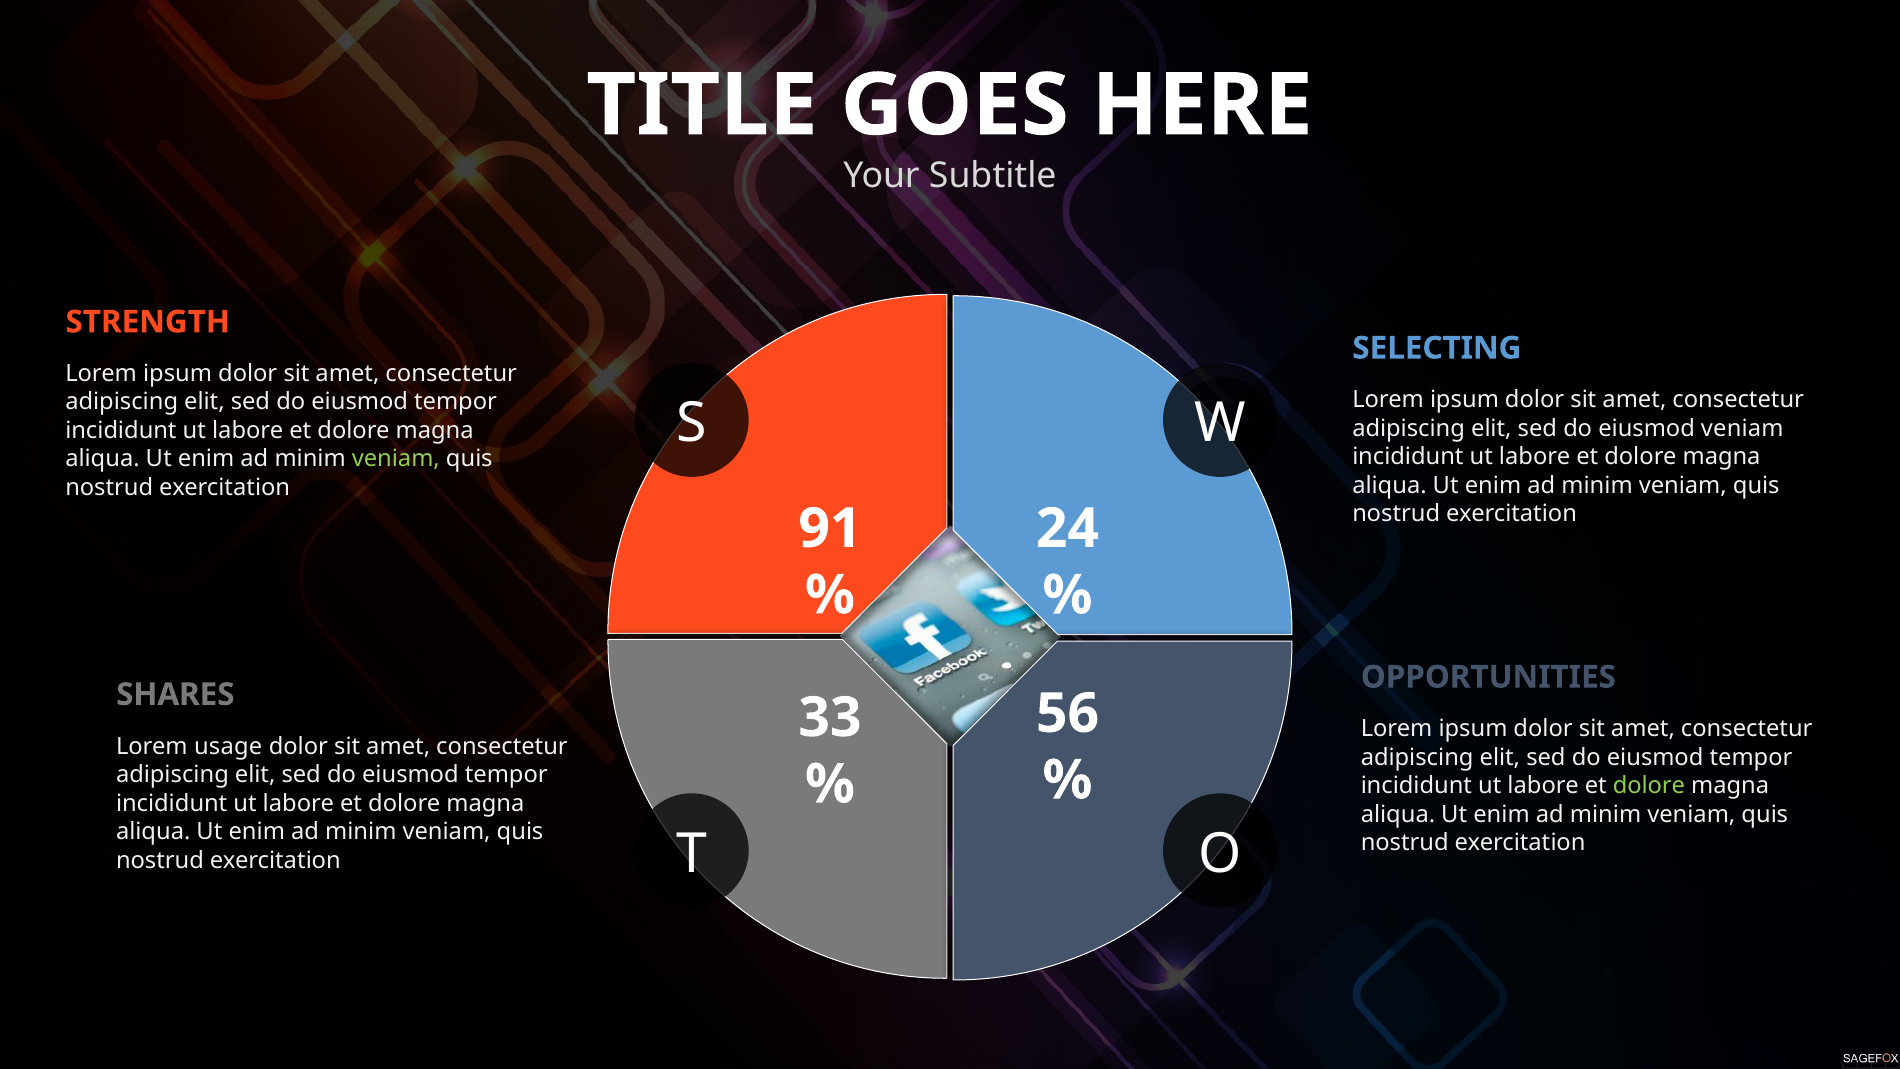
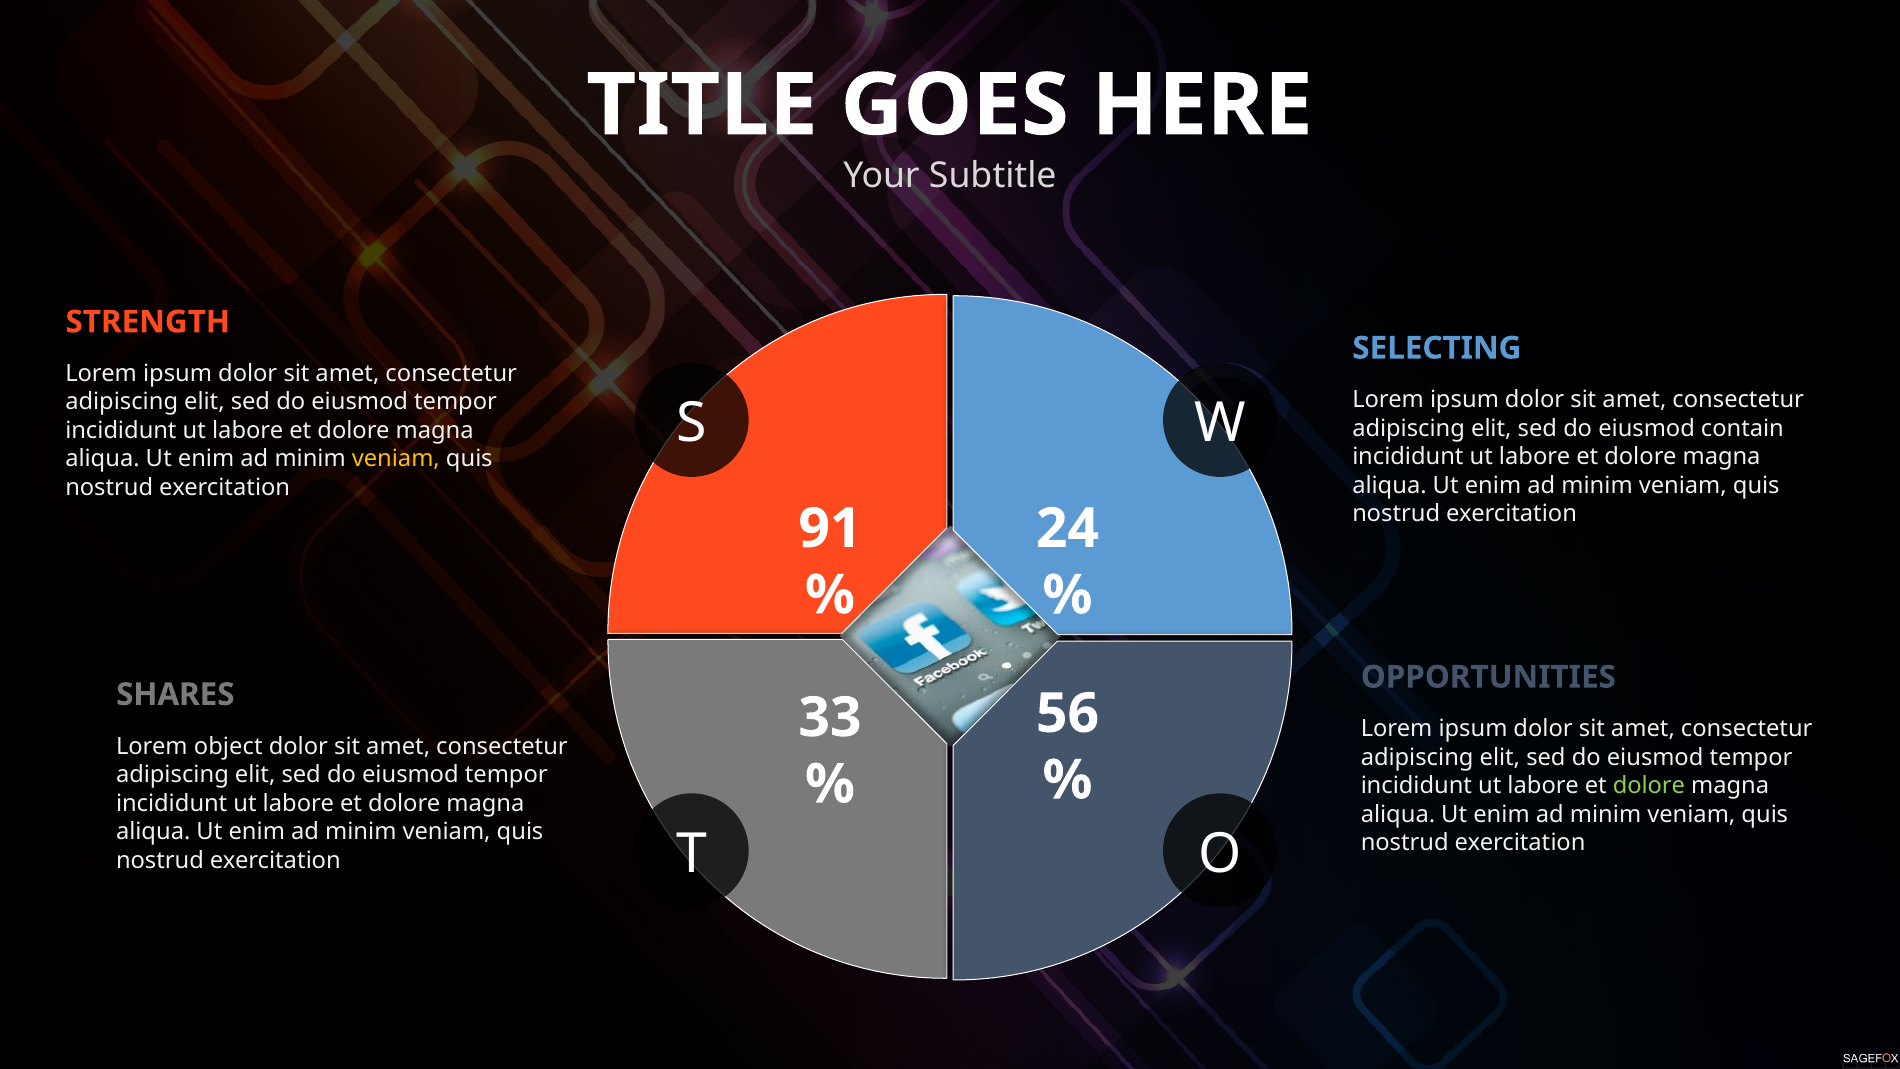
eiusmod veniam: veniam -> contain
veniam at (396, 459) colour: light green -> yellow
usage: usage -> object
